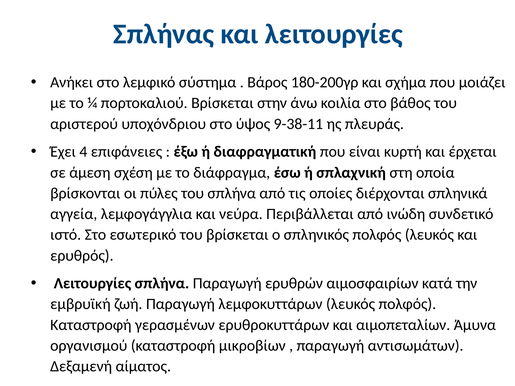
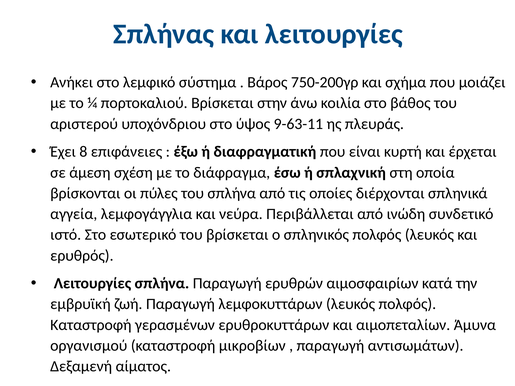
180-200γρ: 180-200γρ -> 750-200γρ
9-38-11: 9-38-11 -> 9-63-11
4: 4 -> 8
